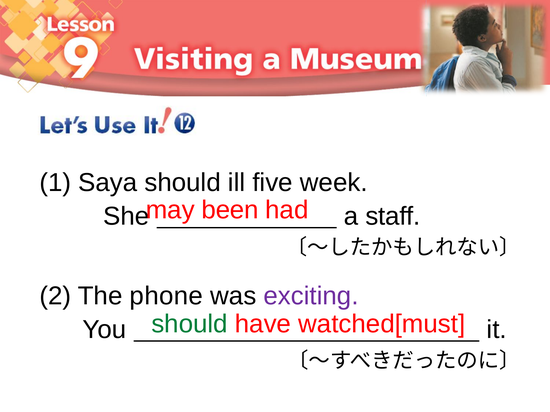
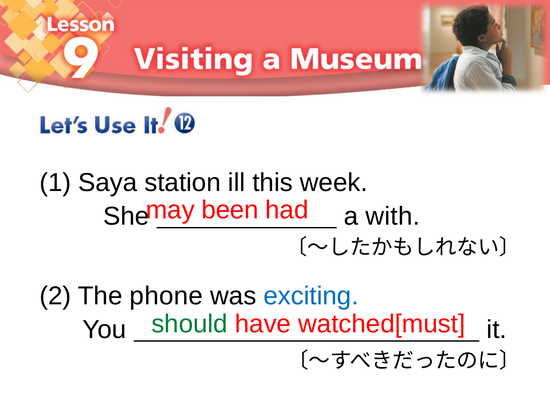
Saya should: should -> station
five: five -> this
staff: staff -> with
exciting colour: purple -> blue
